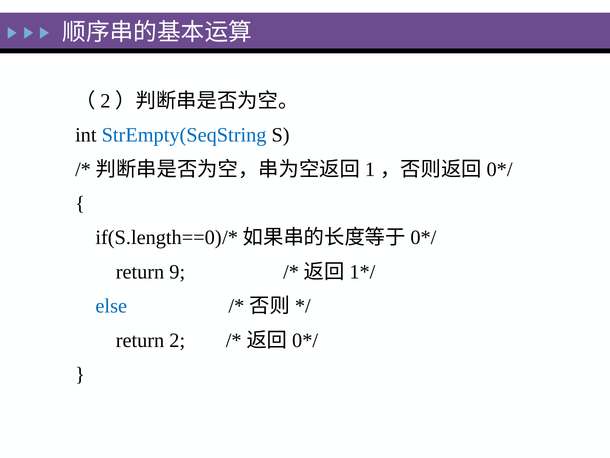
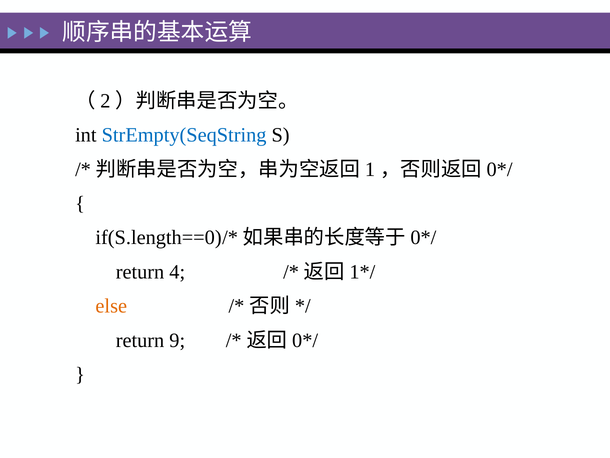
9: 9 -> 4
else colour: blue -> orange
2: 2 -> 9
